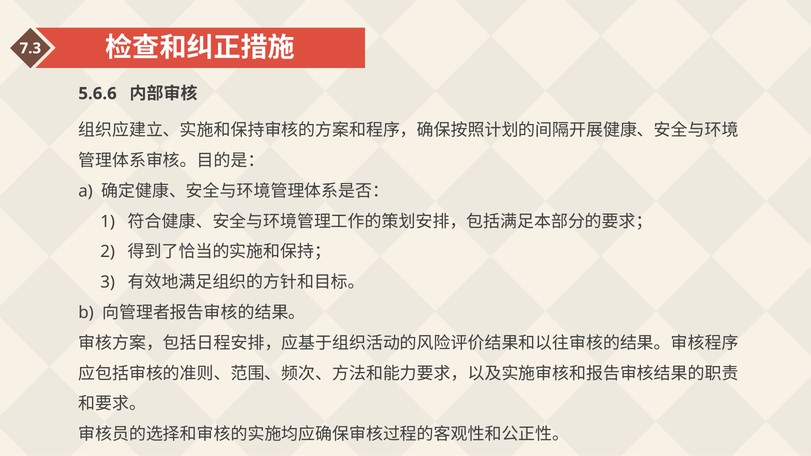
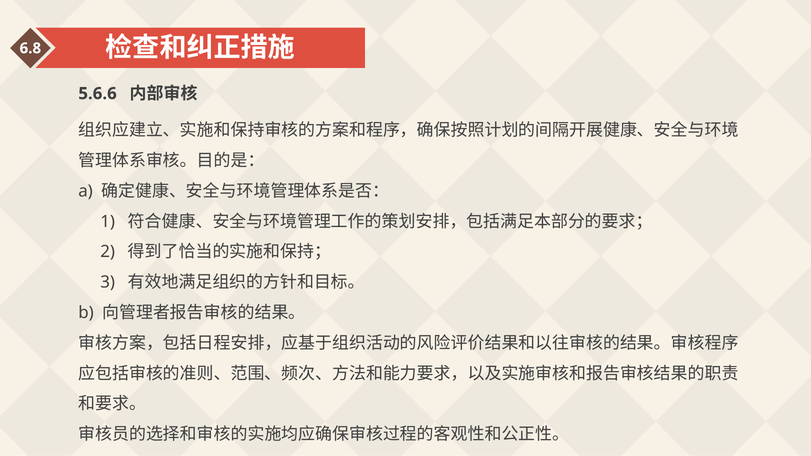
7.3: 7.3 -> 6.8
